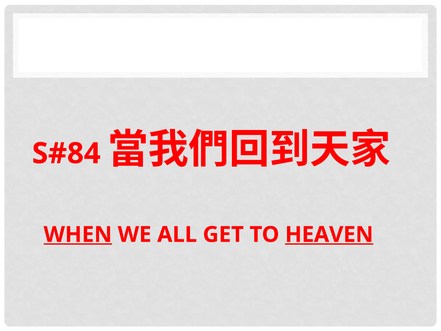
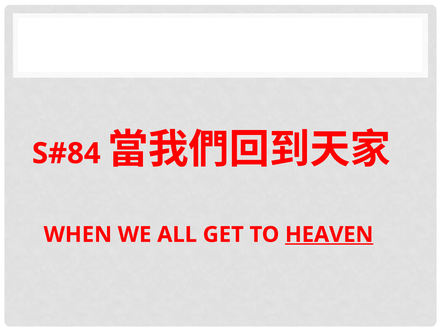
WHEN underline: present -> none
